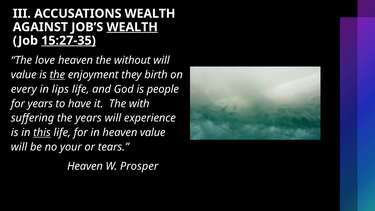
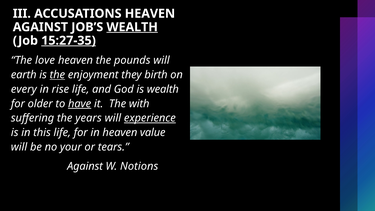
ACCUSATIONS WEALTH: WEALTH -> HEAVEN
without: without -> pounds
value at (24, 75): value -> earth
lips: lips -> rise
is people: people -> wealth
for years: years -> older
have underline: none -> present
experience underline: none -> present
this underline: present -> none
Heaven at (85, 166): Heaven -> Against
Prosper: Prosper -> Notions
